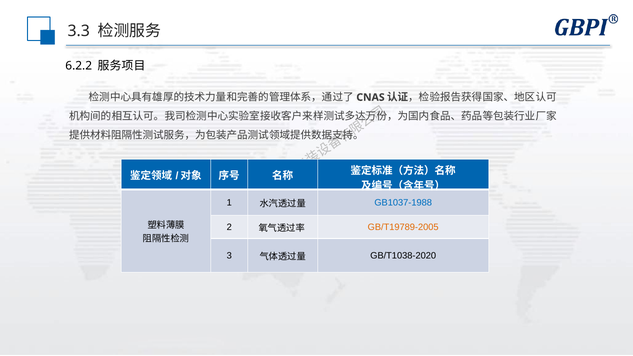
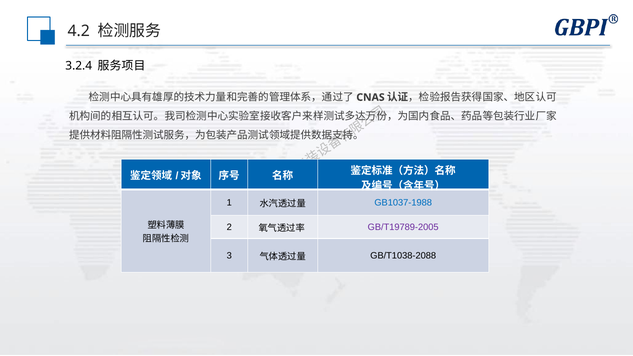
3.3: 3.3 -> 4.2
6.2.2: 6.2.2 -> 3.2.4
GB/T19789-2005 colour: orange -> purple
GB/T1038-2020: GB/T1038-2020 -> GB/T1038-2088
